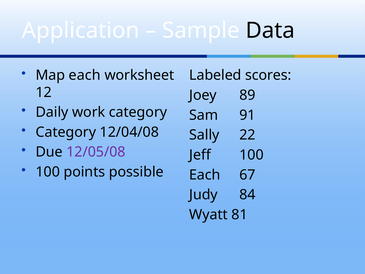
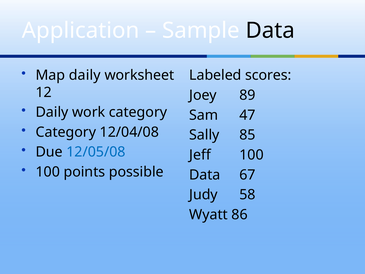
Map each: each -> daily
91: 91 -> 47
22: 22 -> 85
12/05/08 colour: purple -> blue
Each at (205, 175): Each -> Data
84: 84 -> 58
81: 81 -> 86
